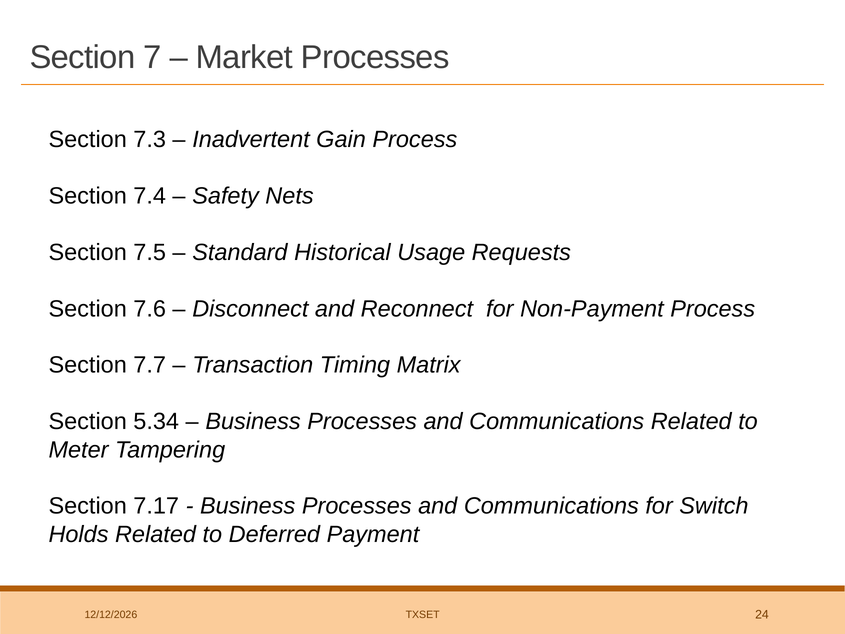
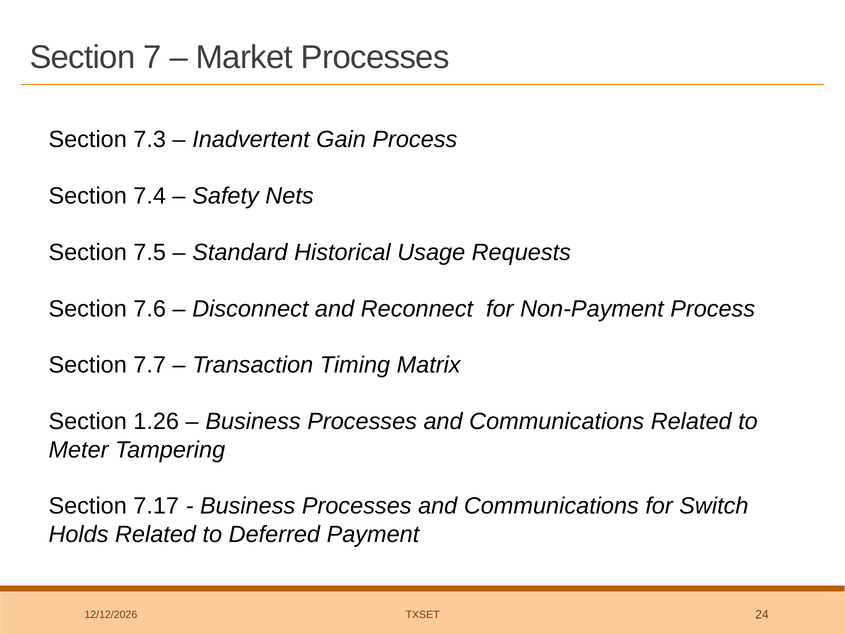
5.34: 5.34 -> 1.26
